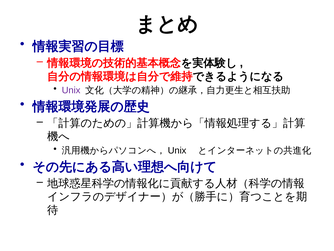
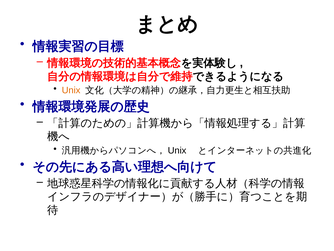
Unix colour: purple -> orange
